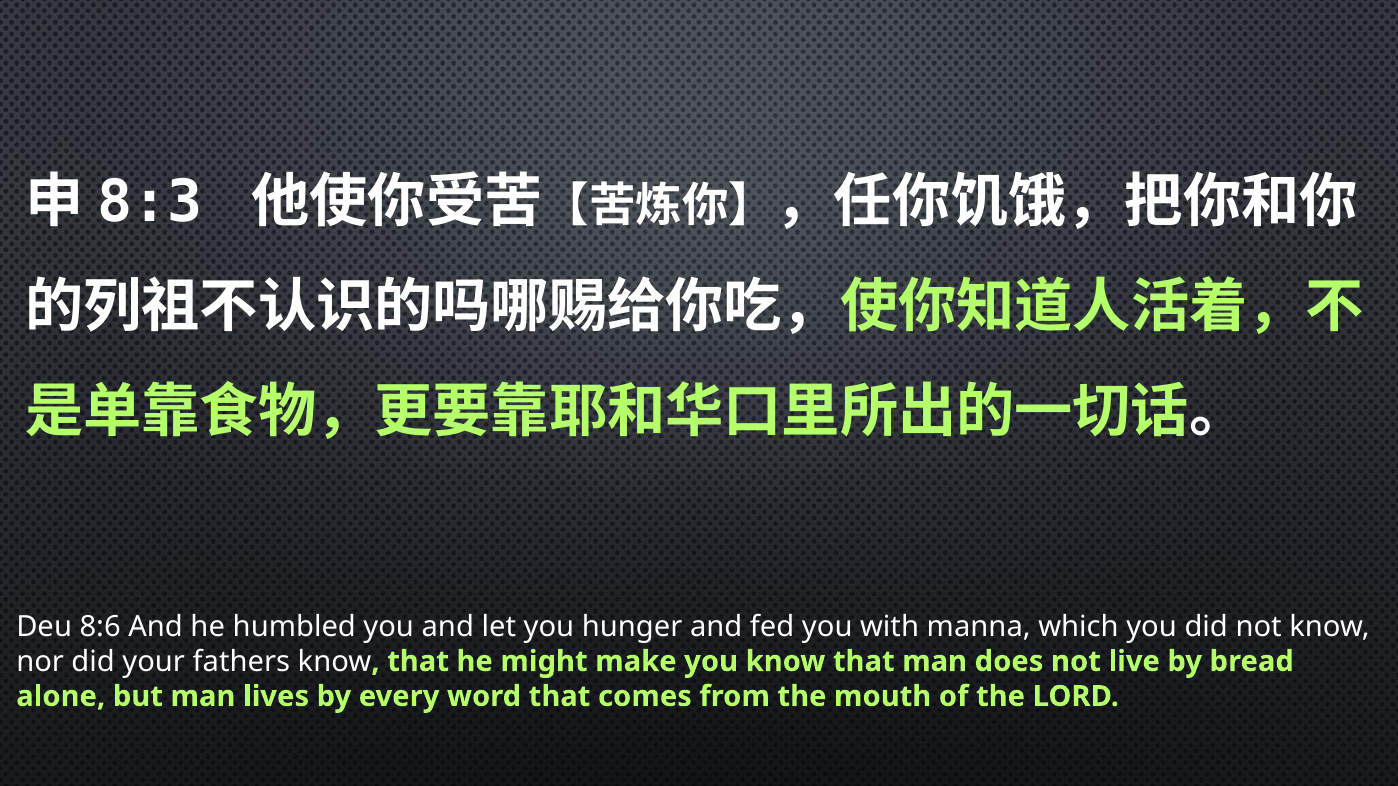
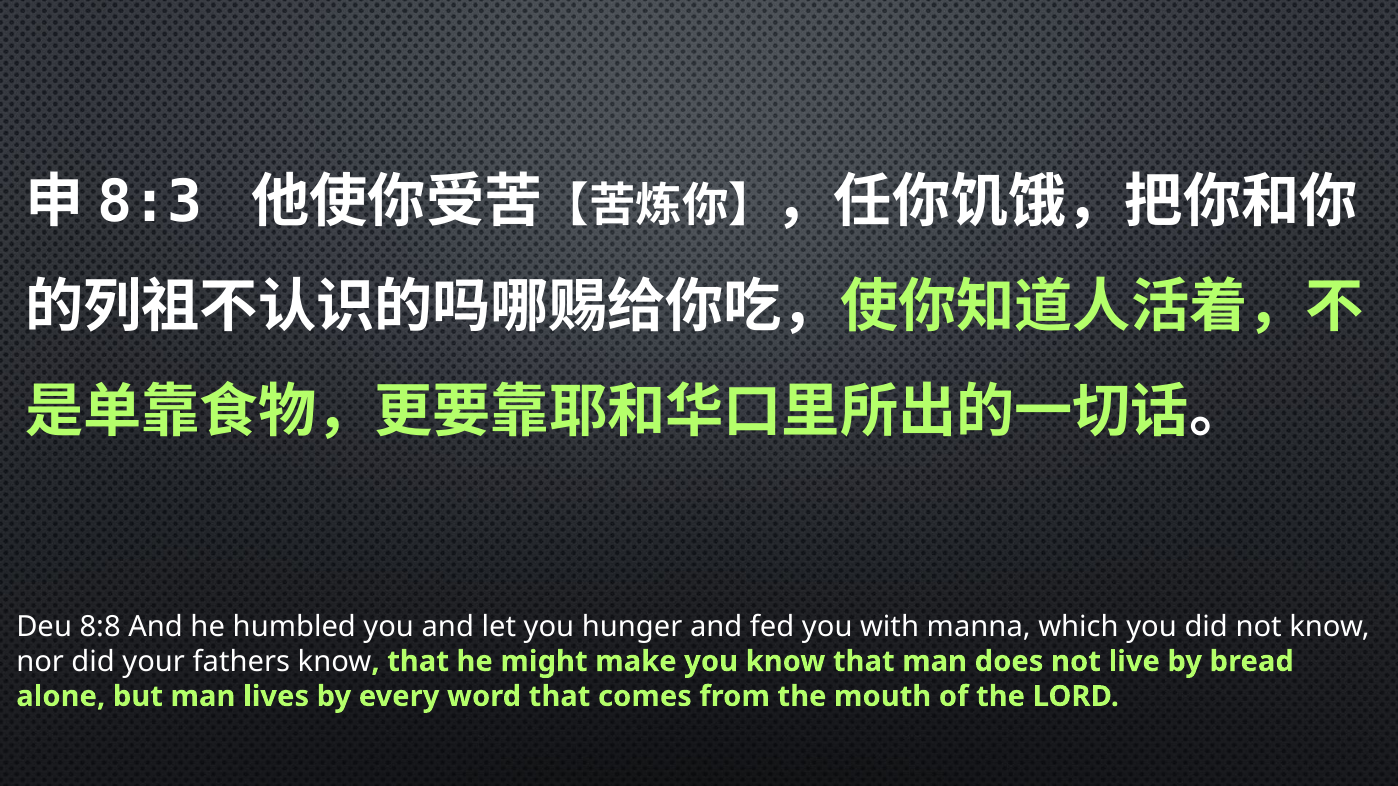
8:6: 8:6 -> 8:8
